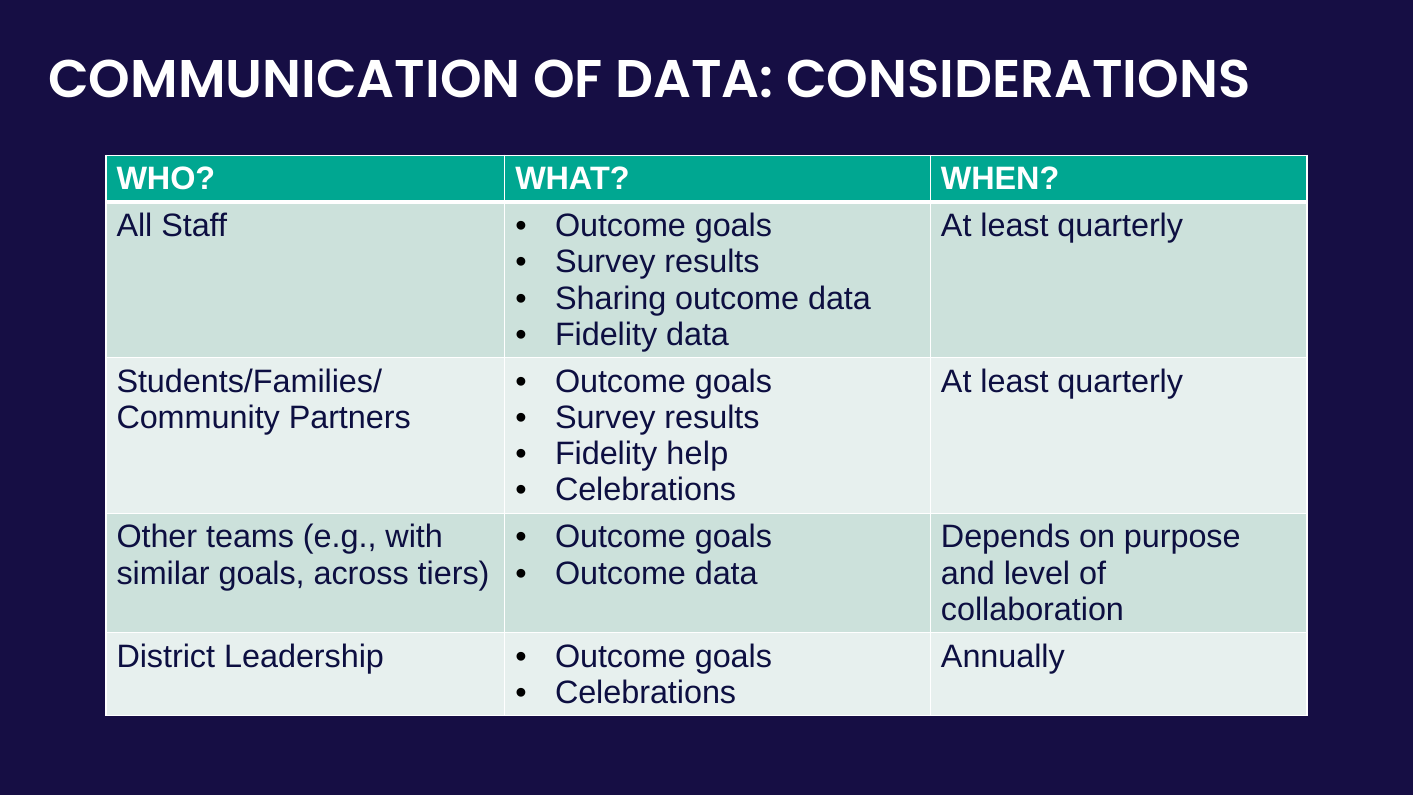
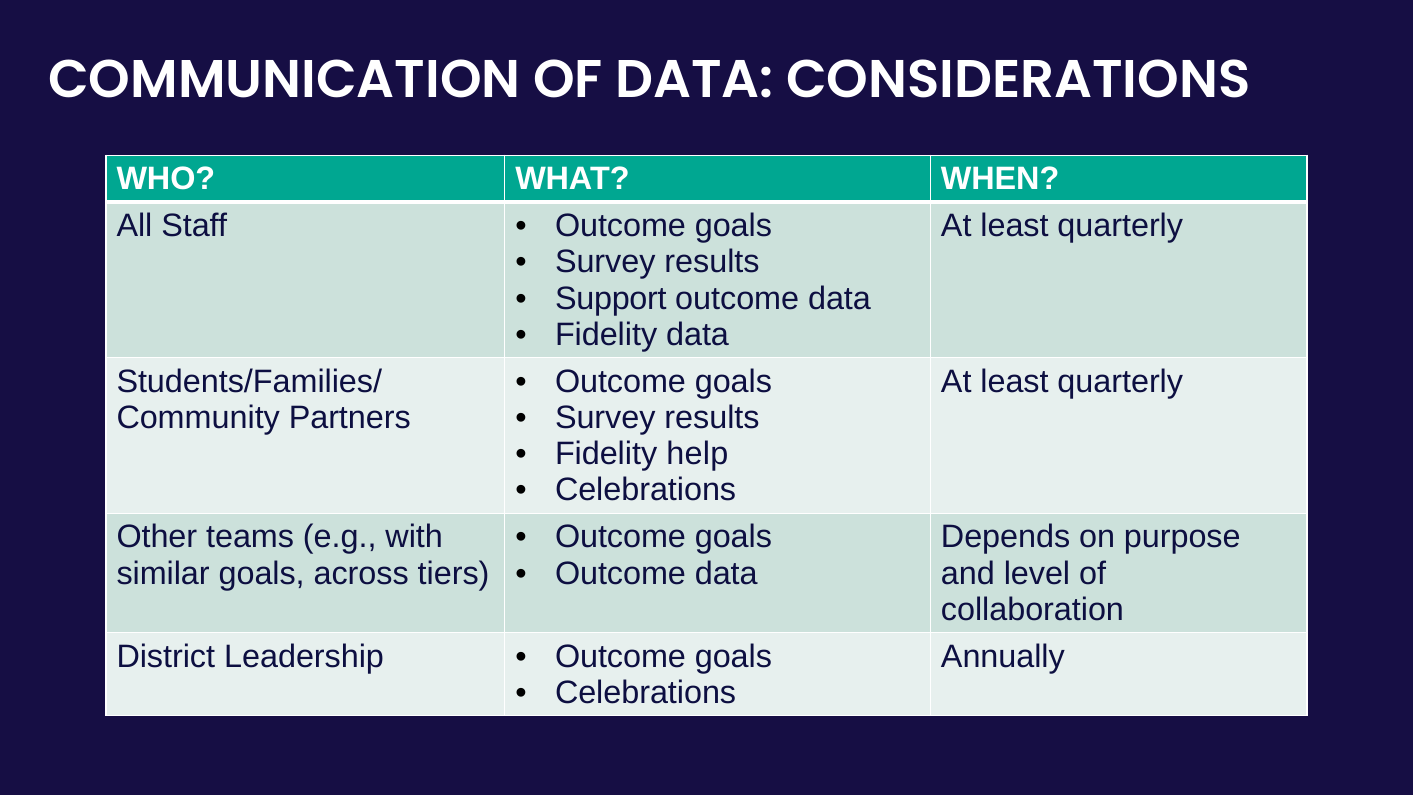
Sharing: Sharing -> Support
